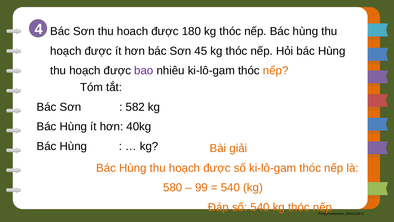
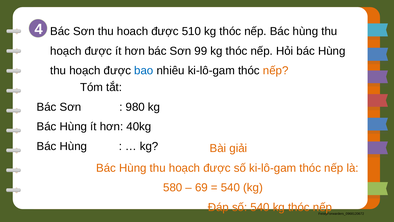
180: 180 -> 510
45: 45 -> 99
bao colour: purple -> blue
582: 582 -> 980
99: 99 -> 69
